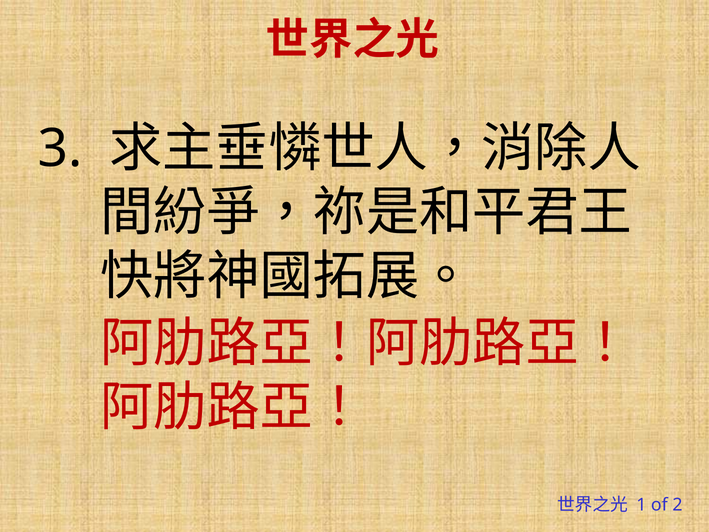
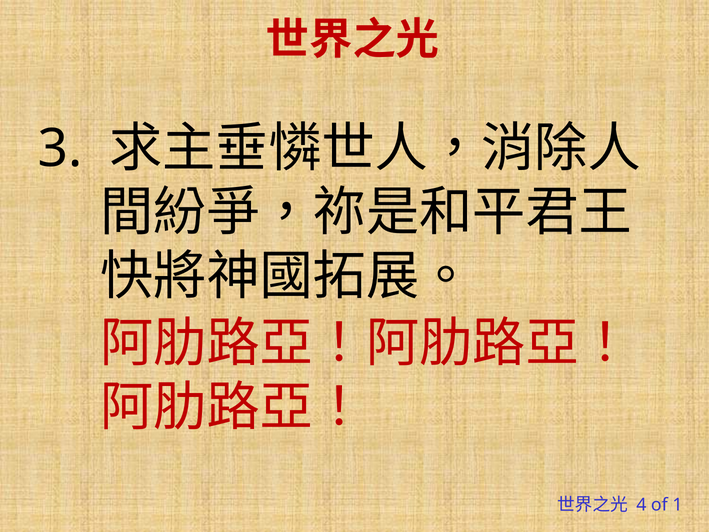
1: 1 -> 4
2: 2 -> 1
